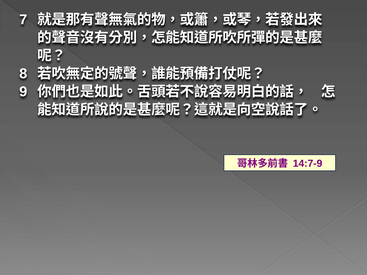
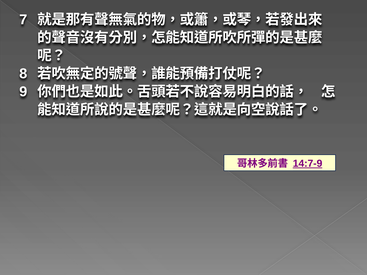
14:7-9 underline: none -> present
